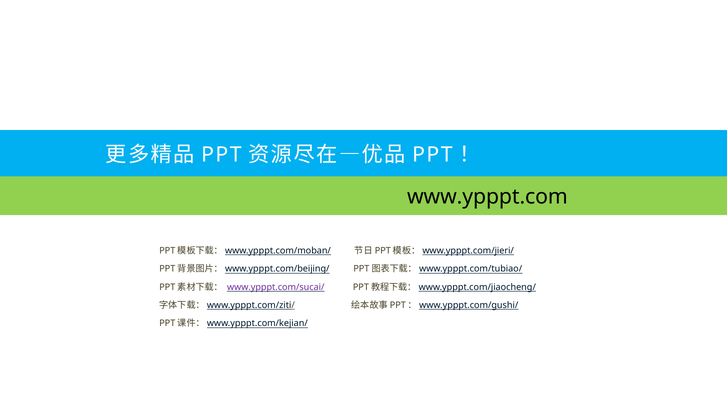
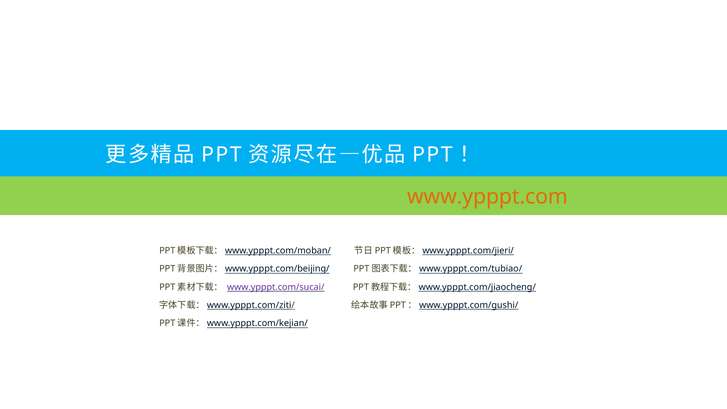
www.ypppt.com colour: black -> orange
